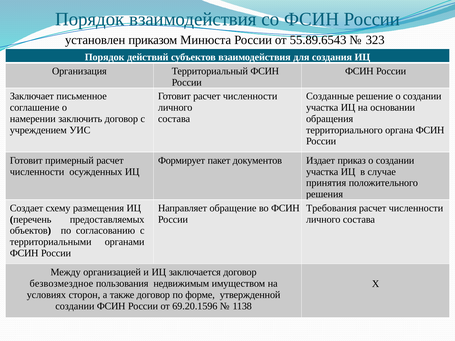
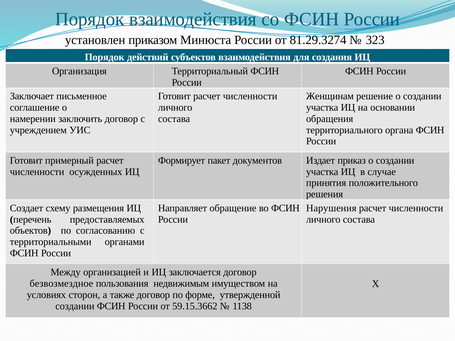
55.89.6543: 55.89.6543 -> 81.29.3274
Созданные: Созданные -> Женщинам
Требования: Требования -> Нарушения
69.20.1596: 69.20.1596 -> 59.15.3662
